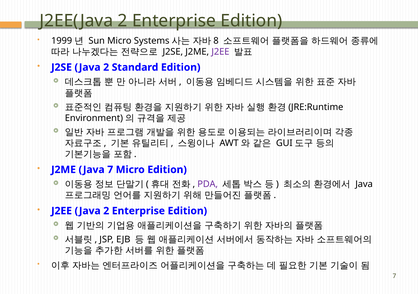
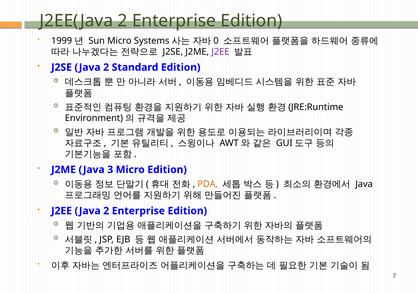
8: 8 -> 0
Java 7: 7 -> 3
PDA colour: purple -> orange
